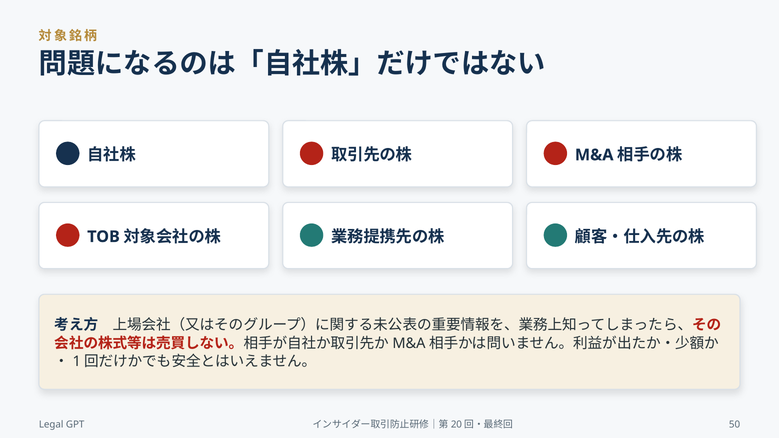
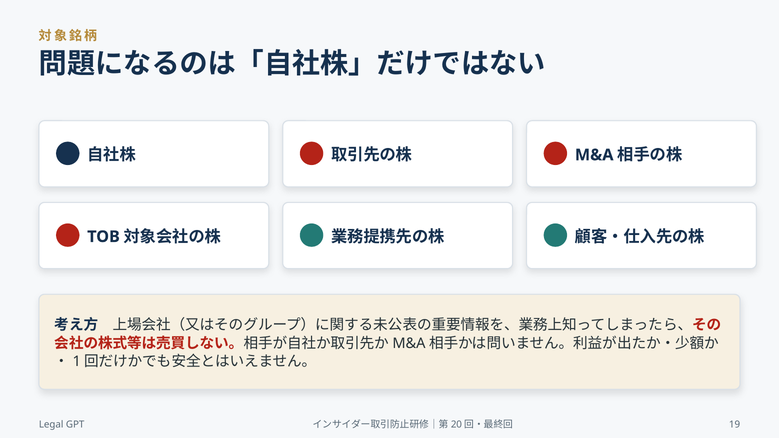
50: 50 -> 19
